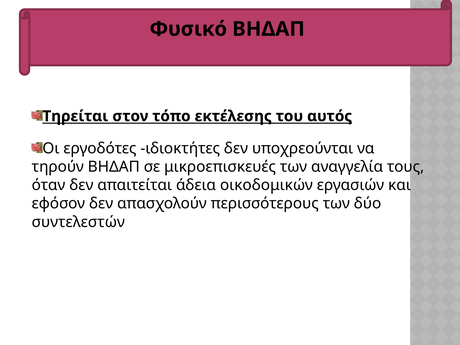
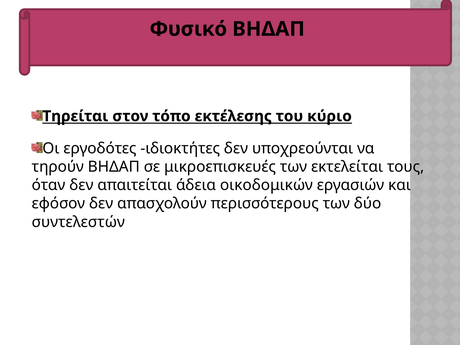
αυτός: αυτός -> κύριο
αναγγελία: αναγγελία -> εκτελείται
